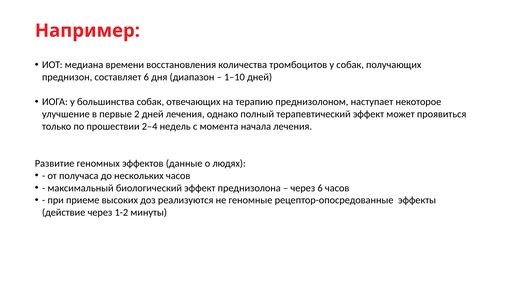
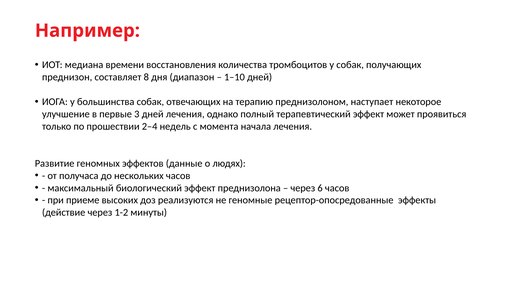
составляет 6: 6 -> 8
2: 2 -> 3
